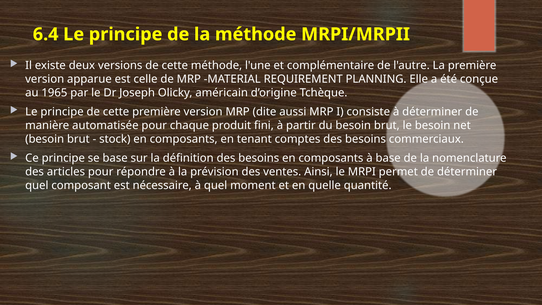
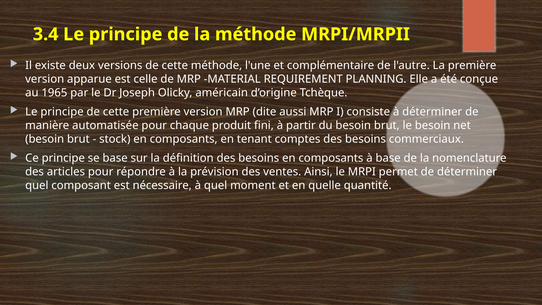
6.4: 6.4 -> 3.4
